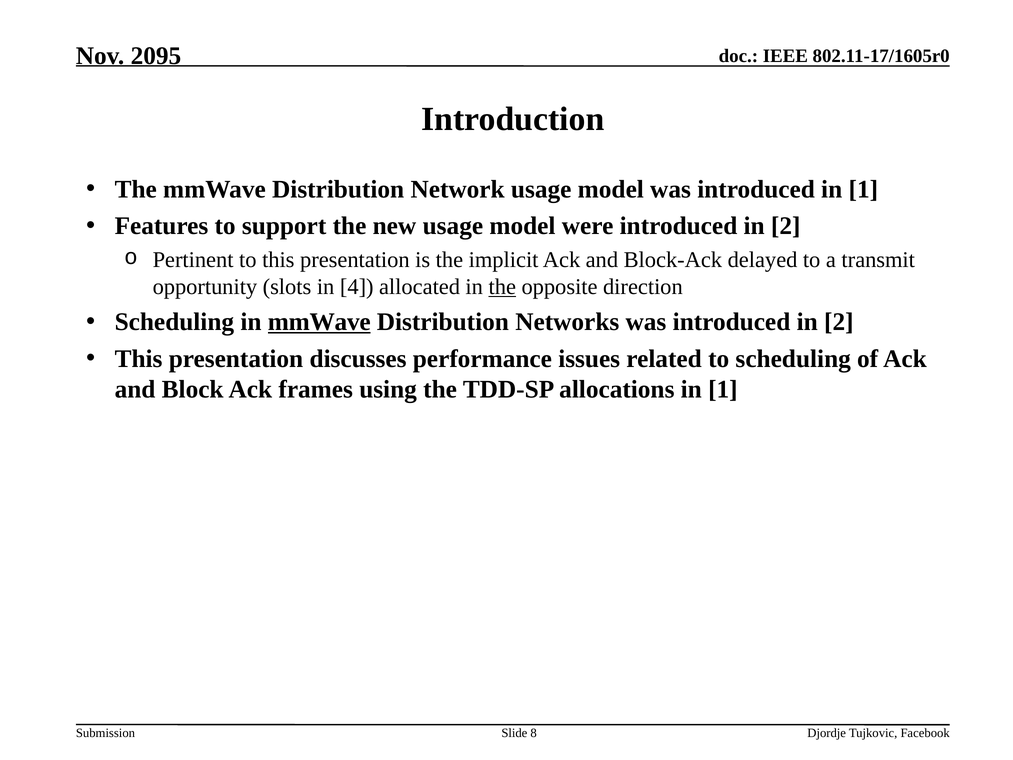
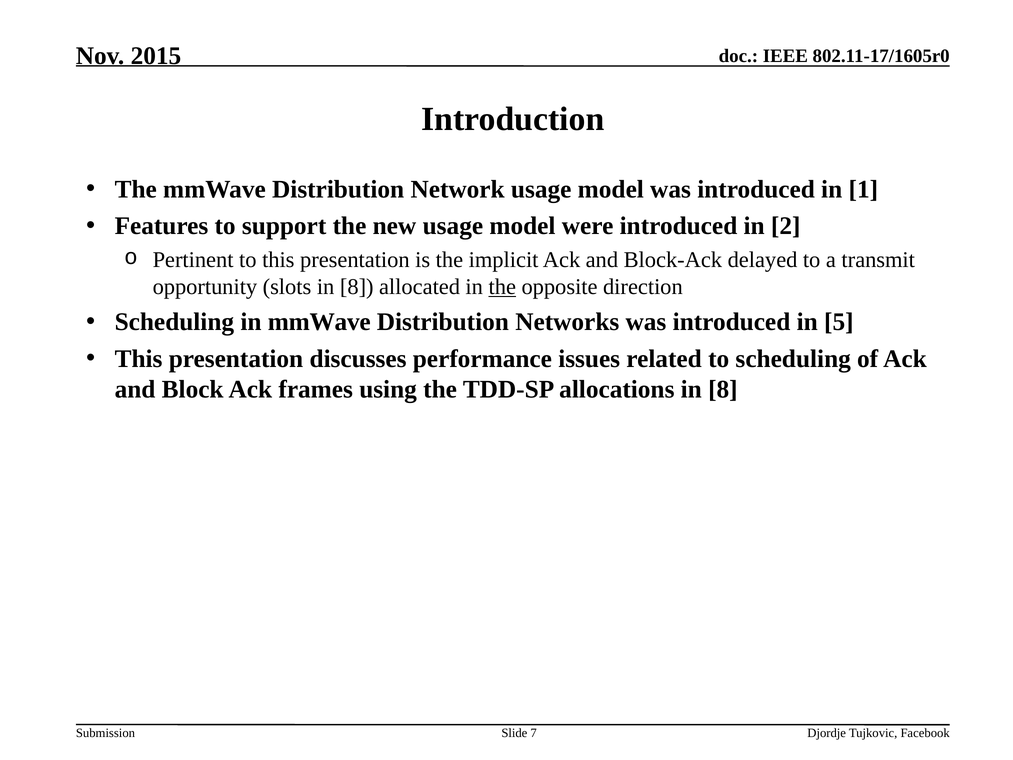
2095: 2095 -> 2015
slots in 4: 4 -> 8
mmWave at (319, 322) underline: present -> none
was introduced in 2: 2 -> 5
allocations in 1: 1 -> 8
8: 8 -> 7
